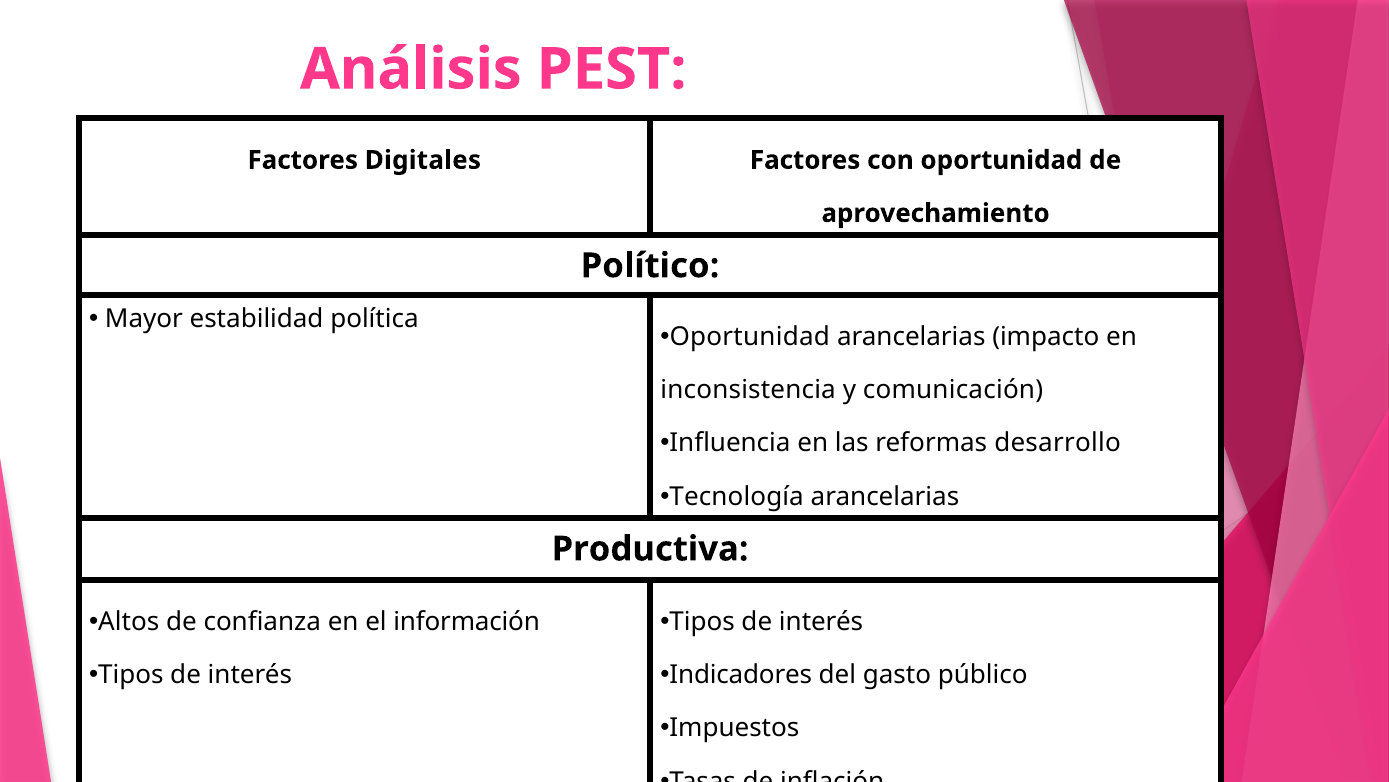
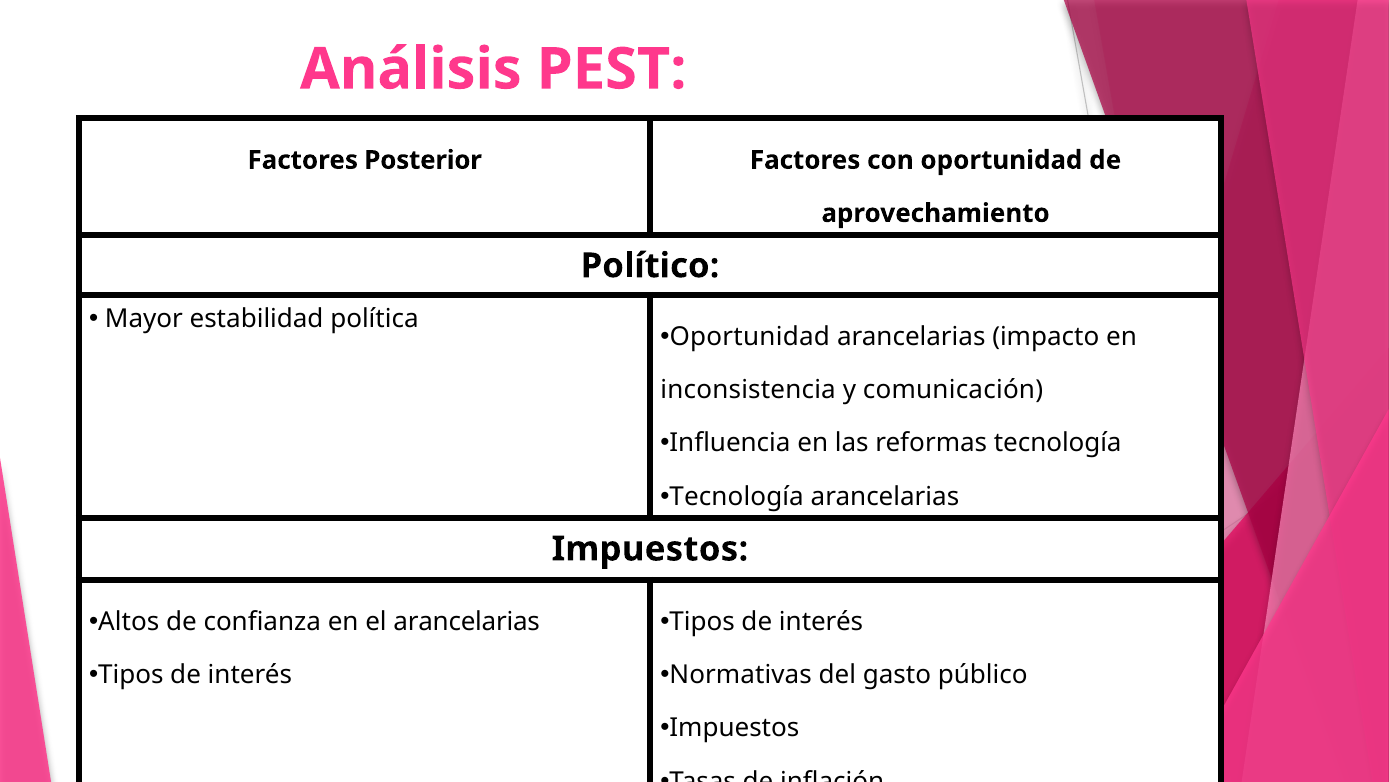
Digitales: Digitales -> Posterior
reformas desarrollo: desarrollo -> tecnología
Productiva at (650, 549): Productiva -> Impuestos
el información: información -> arancelarias
Indicadores: Indicadores -> Normativas
